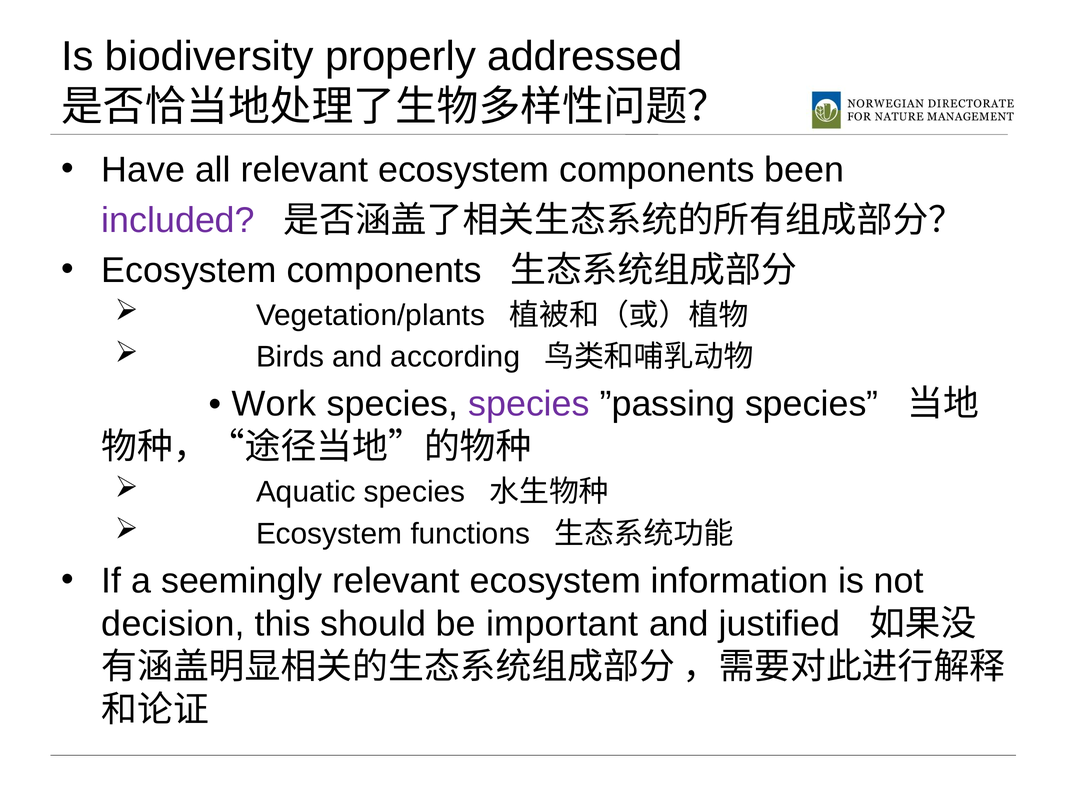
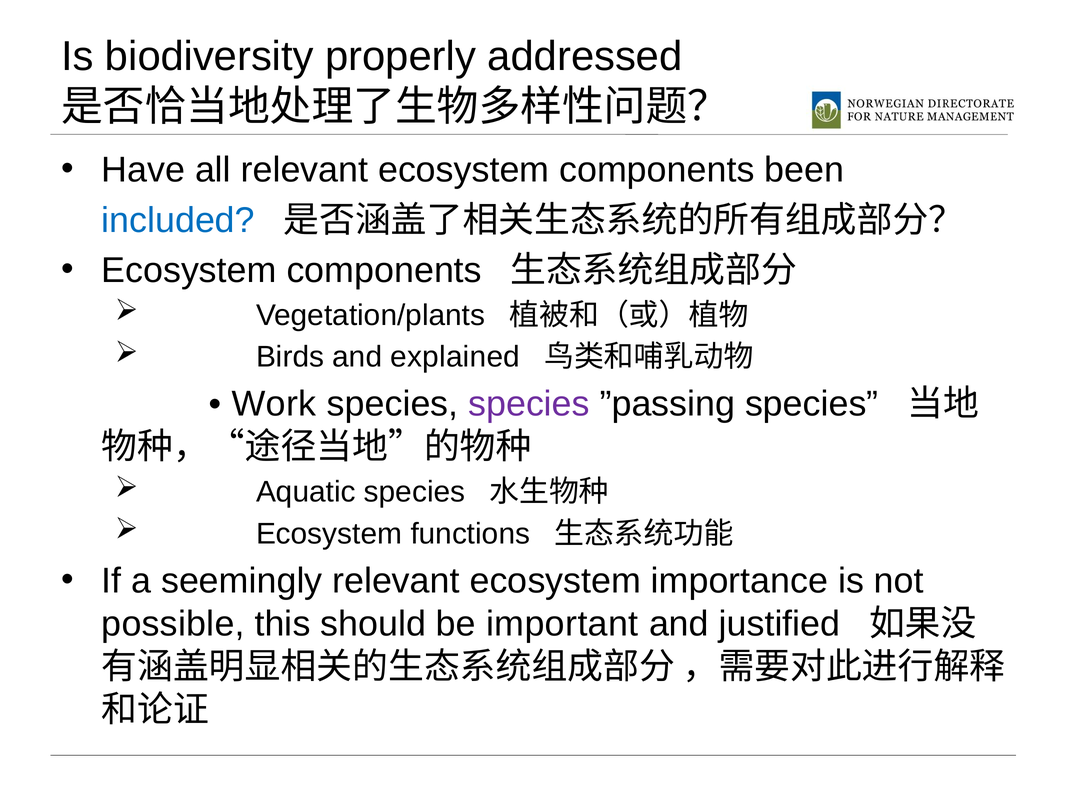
included colour: purple -> blue
according: according -> explained
information: information -> importance
decision: decision -> possible
